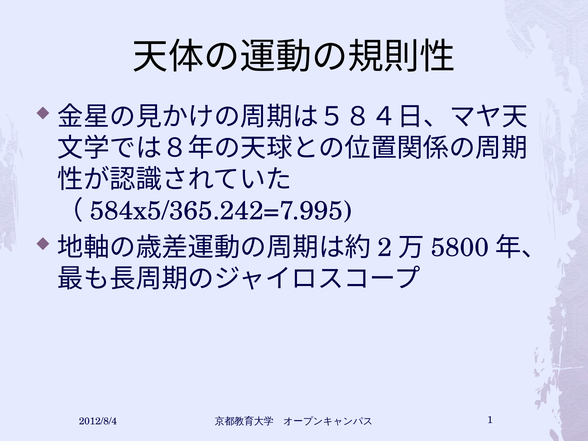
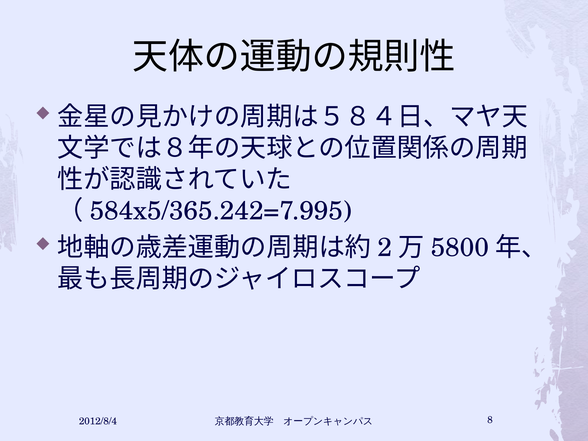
1: 1 -> 8
